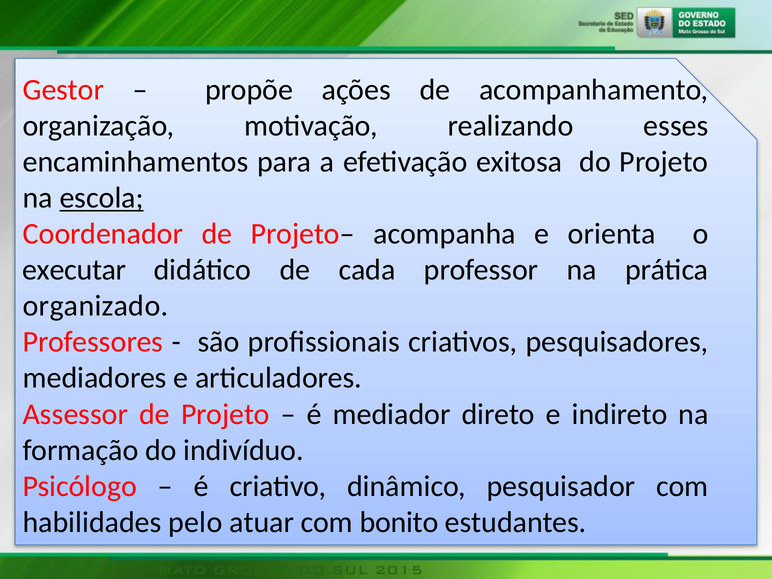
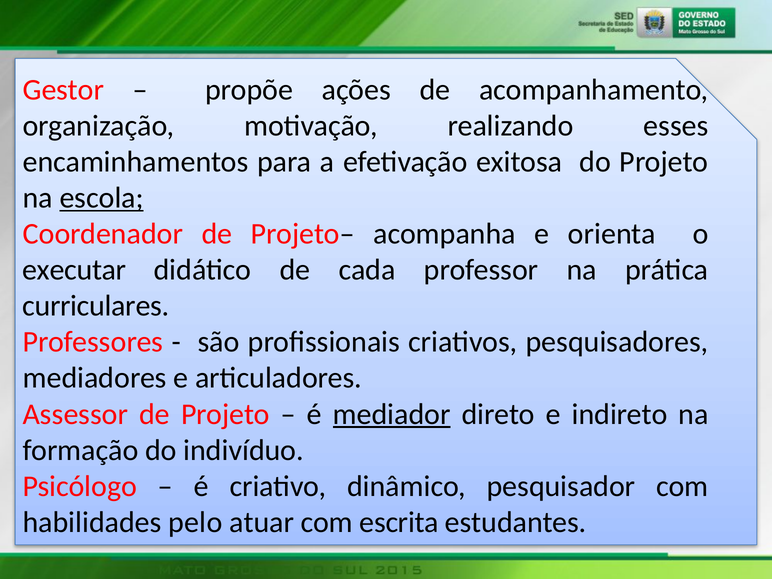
organizado: organizado -> curriculares
mediador underline: none -> present
bonito: bonito -> escrita
